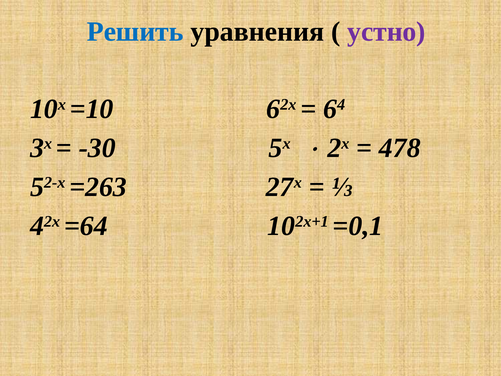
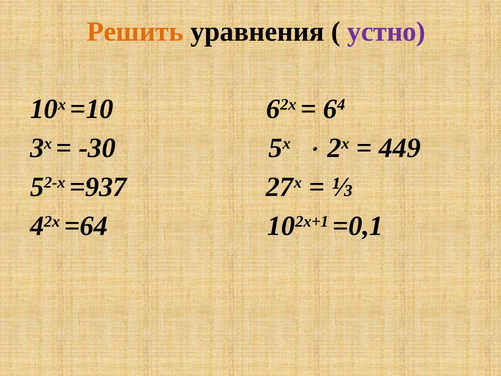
Решить colour: blue -> orange
478: 478 -> 449
=263: =263 -> =937
